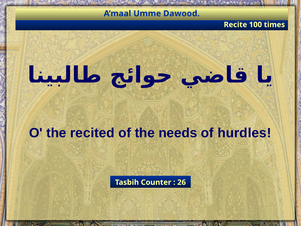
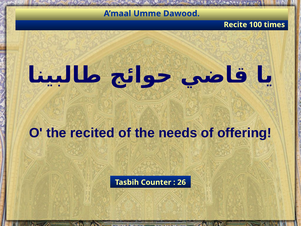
hurdles: hurdles -> offering
